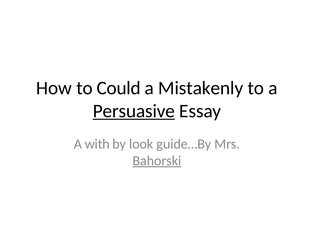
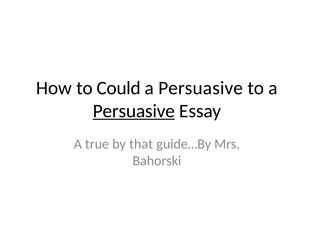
Mistakenly at (201, 88): Mistakenly -> Persuasive
with: with -> true
look: look -> that
Bahorski underline: present -> none
